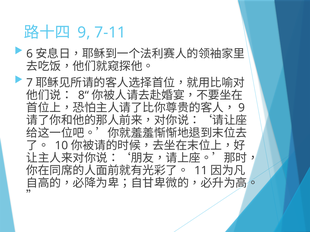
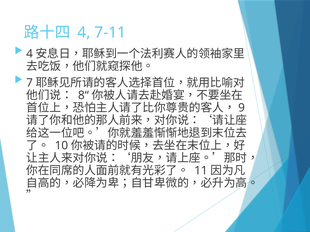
9 at (84, 33): 9 -> 4
6 at (30, 54): 6 -> 4
